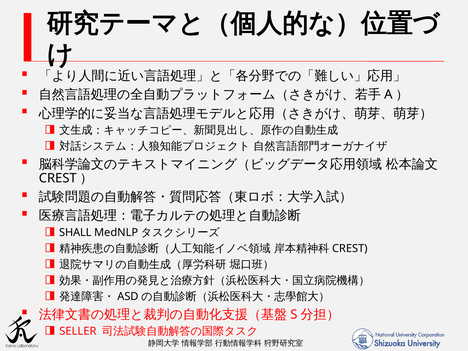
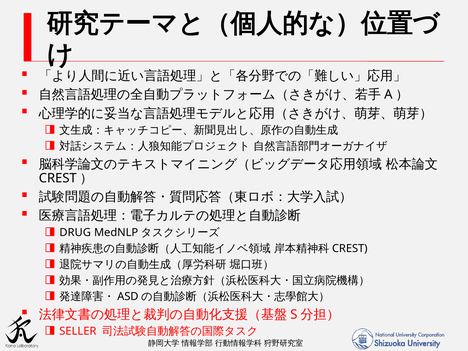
SHALL: SHALL -> DRUG
